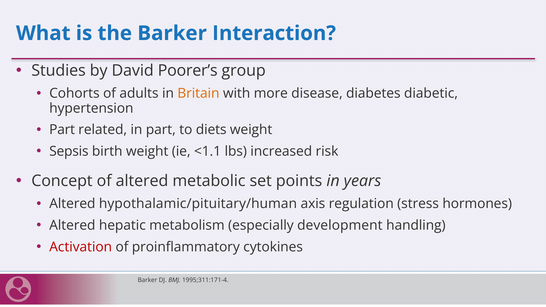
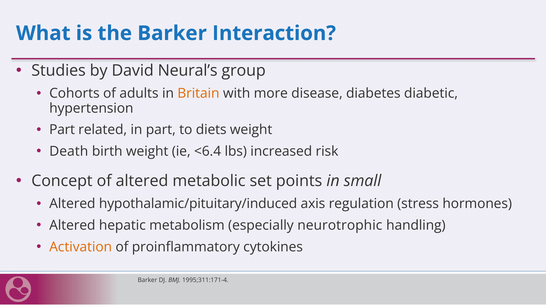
Poorer’s: Poorer’s -> Neural’s
Sepsis: Sepsis -> Death
<1.1: <1.1 -> <6.4
years: years -> small
hypothalamic/pituitary/human: hypothalamic/pituitary/human -> hypothalamic/pituitary/induced
development: development -> neurotrophic
Activation colour: red -> orange
